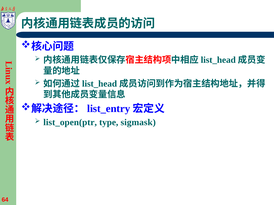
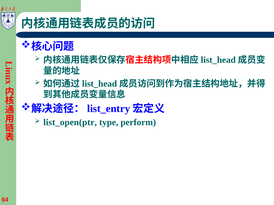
sigmask: sigmask -> perform
